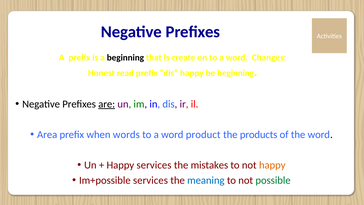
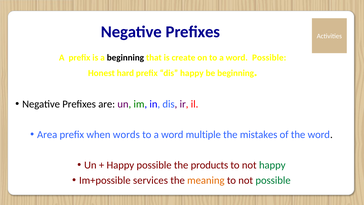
word Changes: Changes -> Possible
read: read -> hard
are underline: present -> none
product: product -> multiple
products: products -> mistakes
Happy services: services -> possible
mistakes: mistakes -> products
happy at (272, 165) colour: orange -> green
meaning colour: blue -> orange
